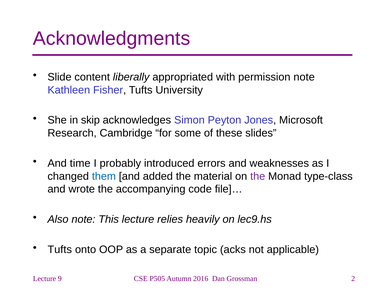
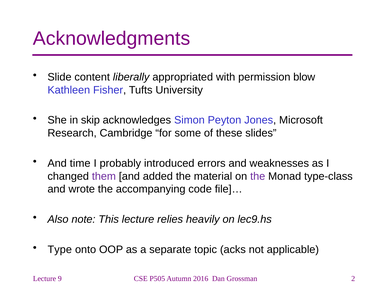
permission note: note -> blow
them colour: blue -> purple
Tufts at (60, 250): Tufts -> Type
